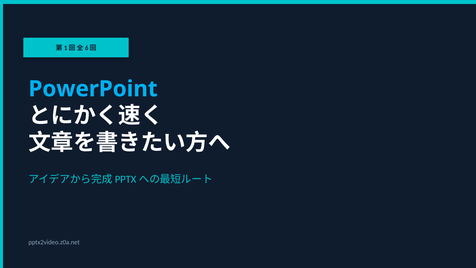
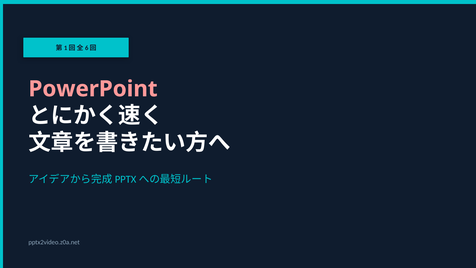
PowerPoint colour: light blue -> pink
